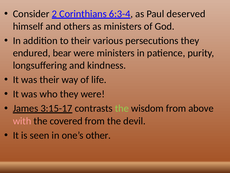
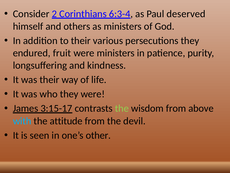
bear: bear -> fruit
with colour: pink -> light blue
covered: covered -> attitude
